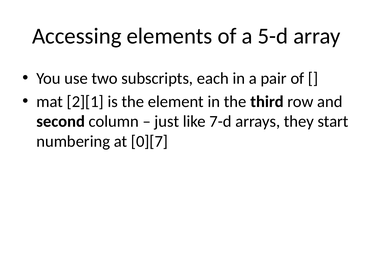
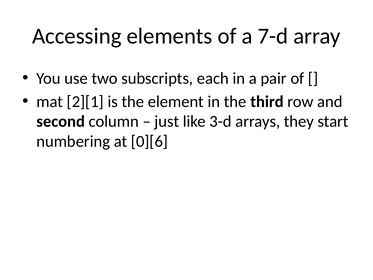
5-d: 5-d -> 7-d
7-d: 7-d -> 3-d
0][7: 0][7 -> 0][6
